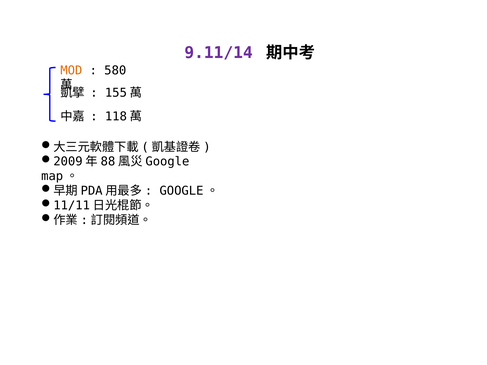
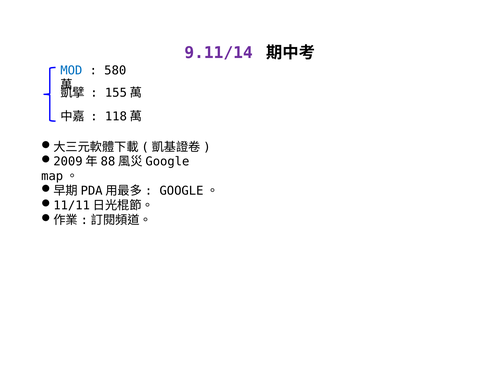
MOD colour: orange -> blue
